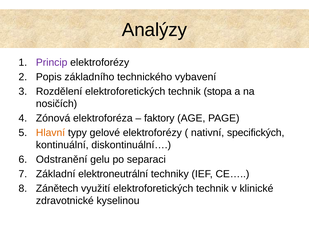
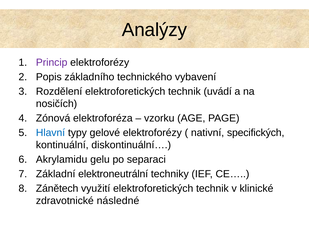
stopa: stopa -> uvádí
faktory: faktory -> vzorku
Hlavní colour: orange -> blue
Odstranění: Odstranění -> Akrylamidu
kyselinou: kyselinou -> následné
